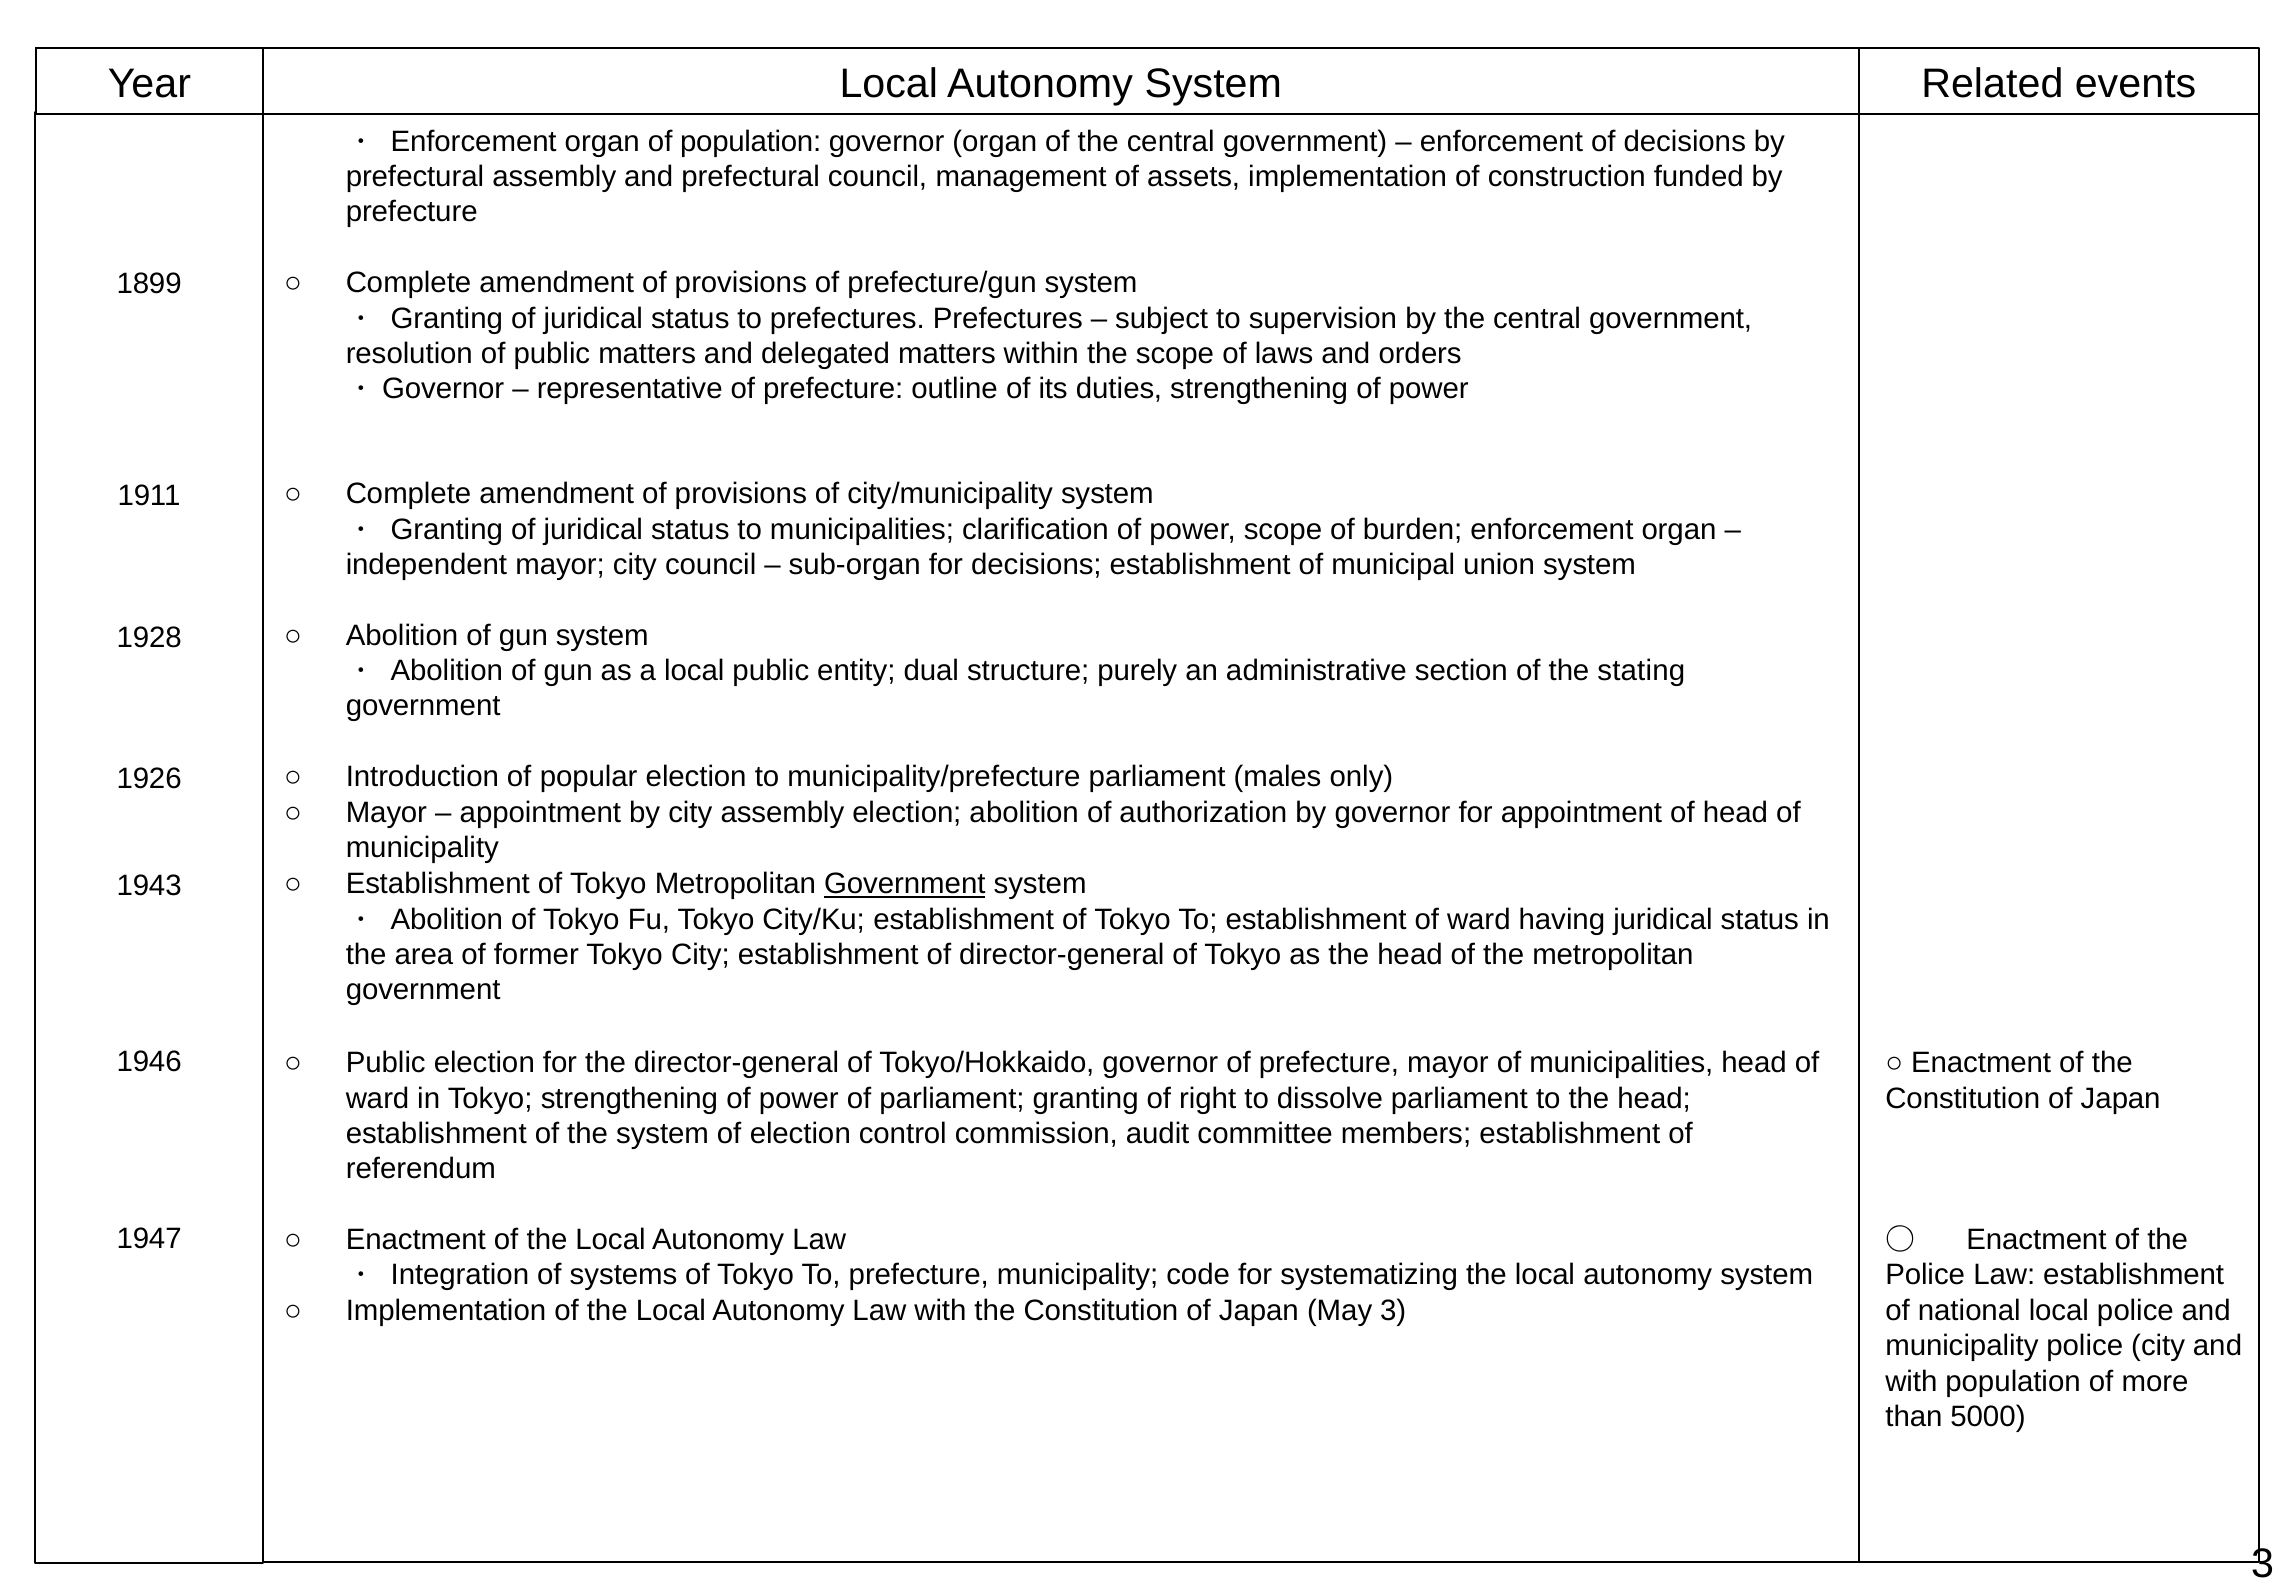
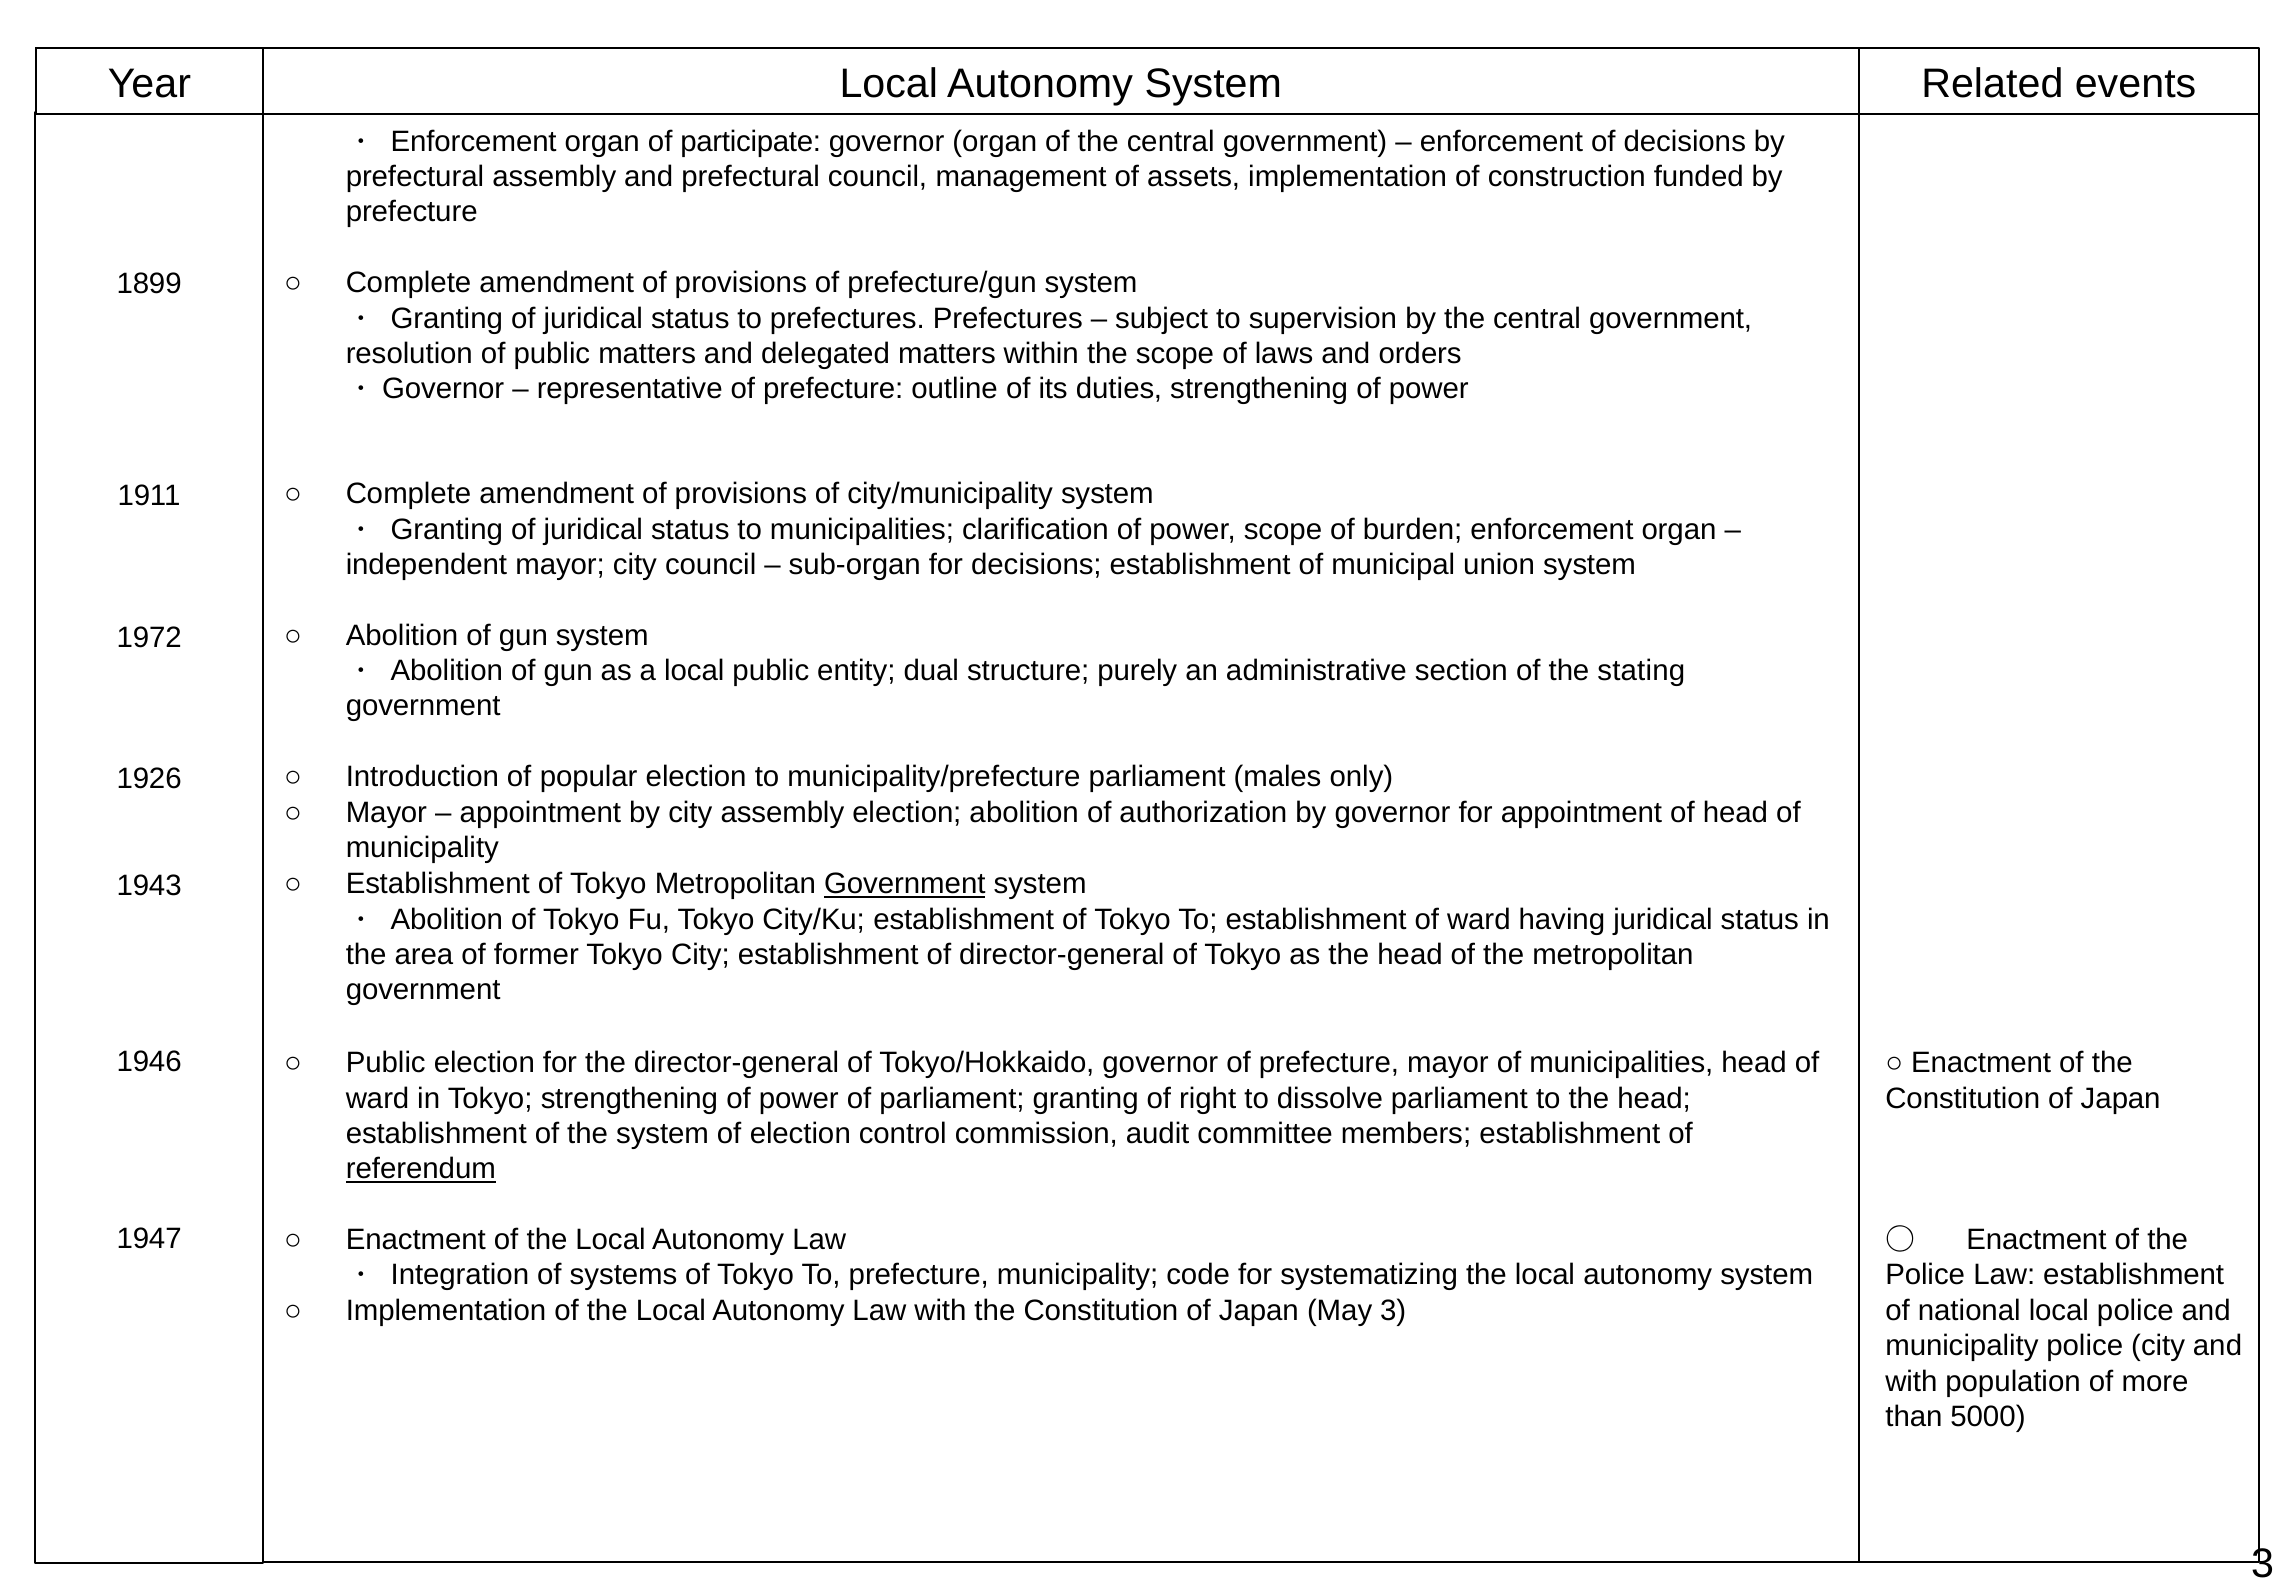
of population: population -> participate
1928: 1928 -> 1972
referendum underline: none -> present
